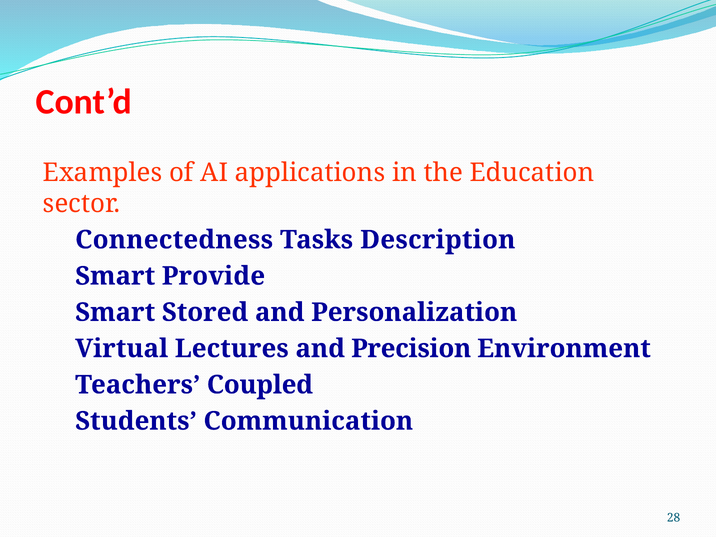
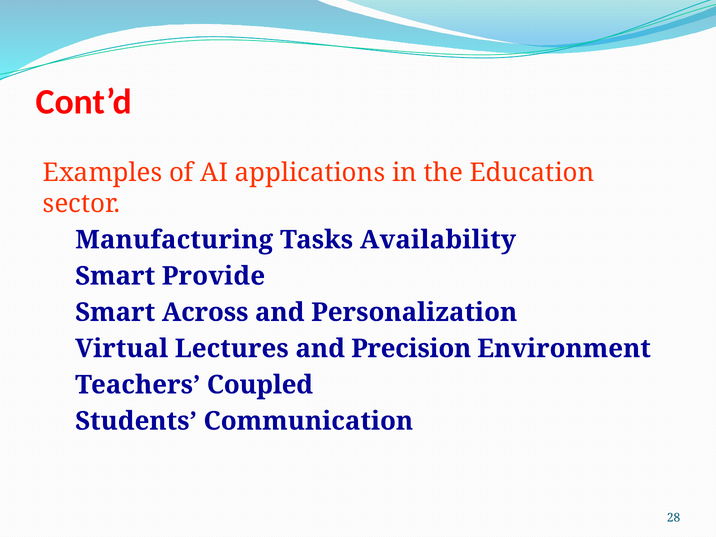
Connectedness: Connectedness -> Manufacturing
Description: Description -> Availability
Stored: Stored -> Across
